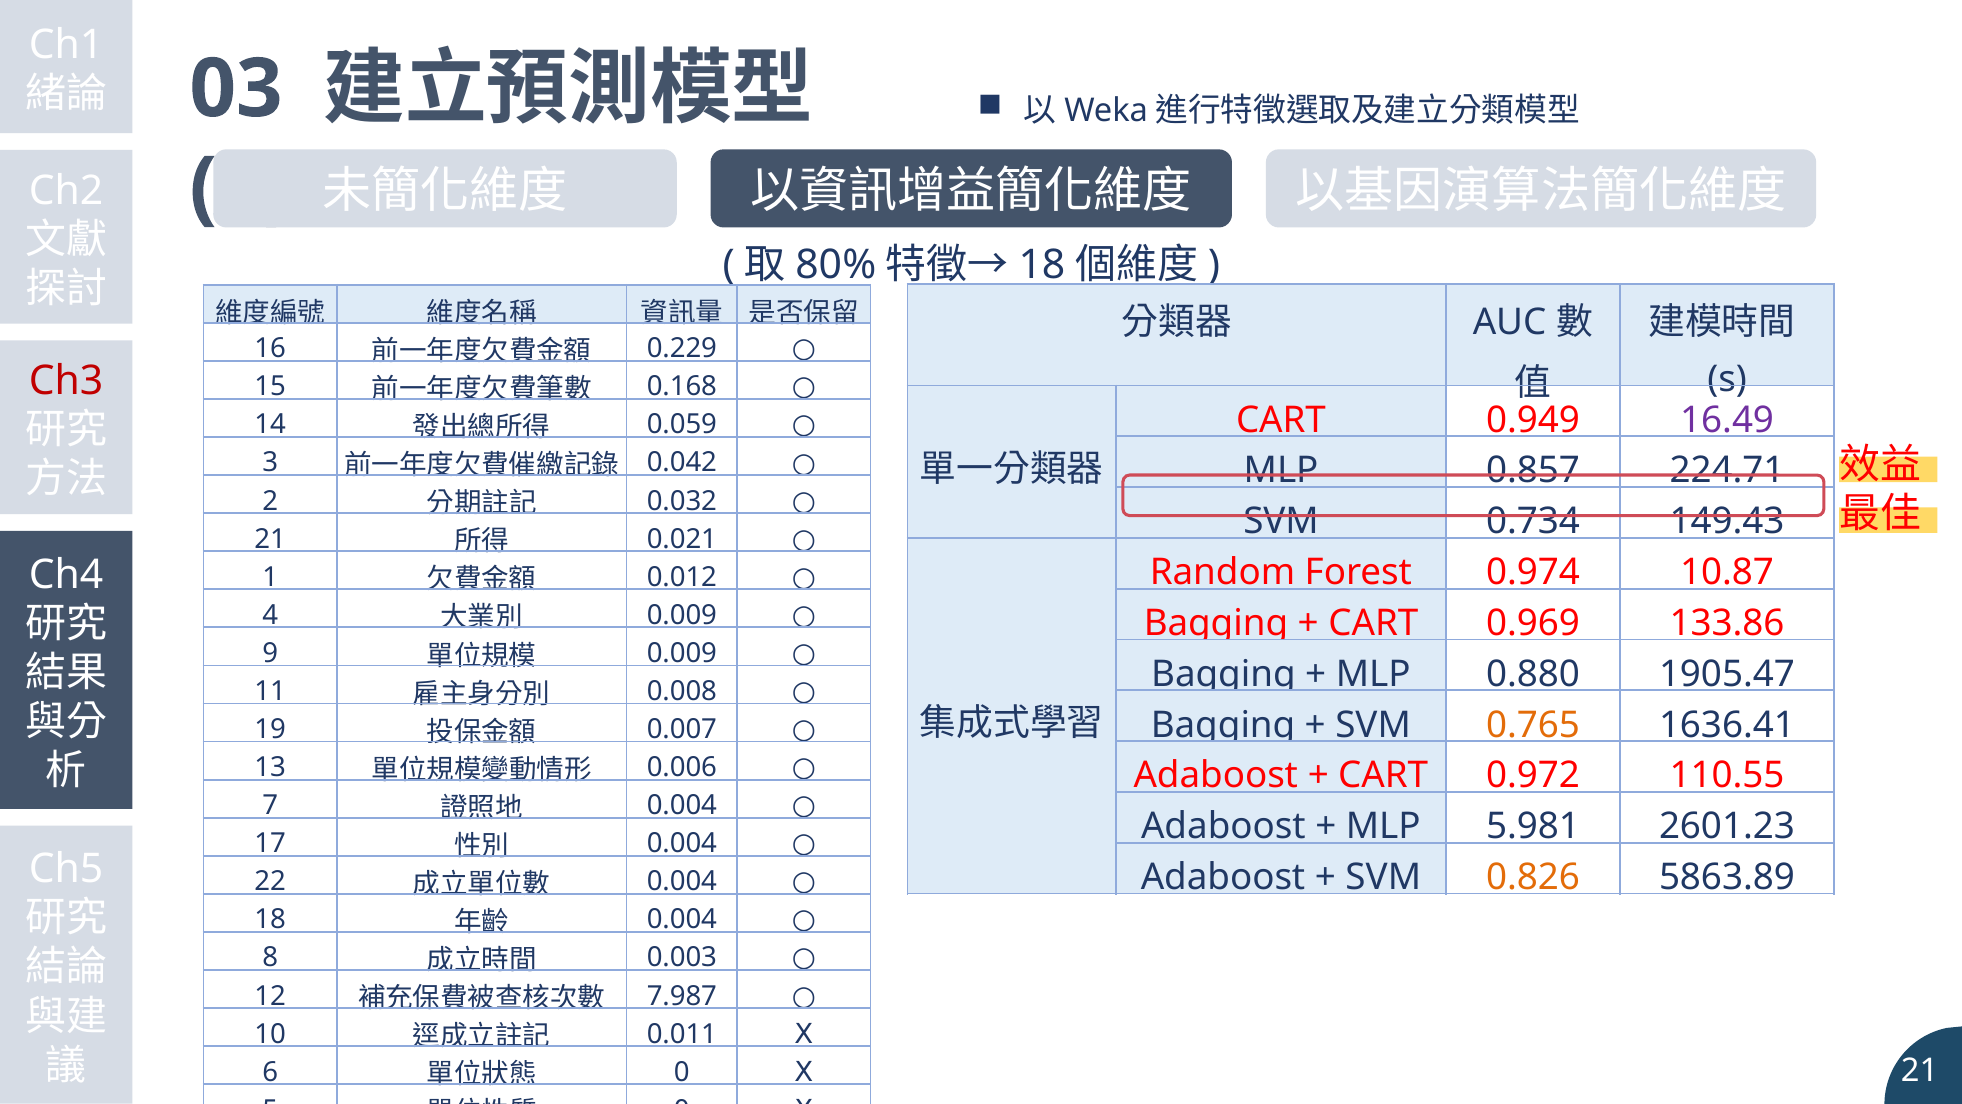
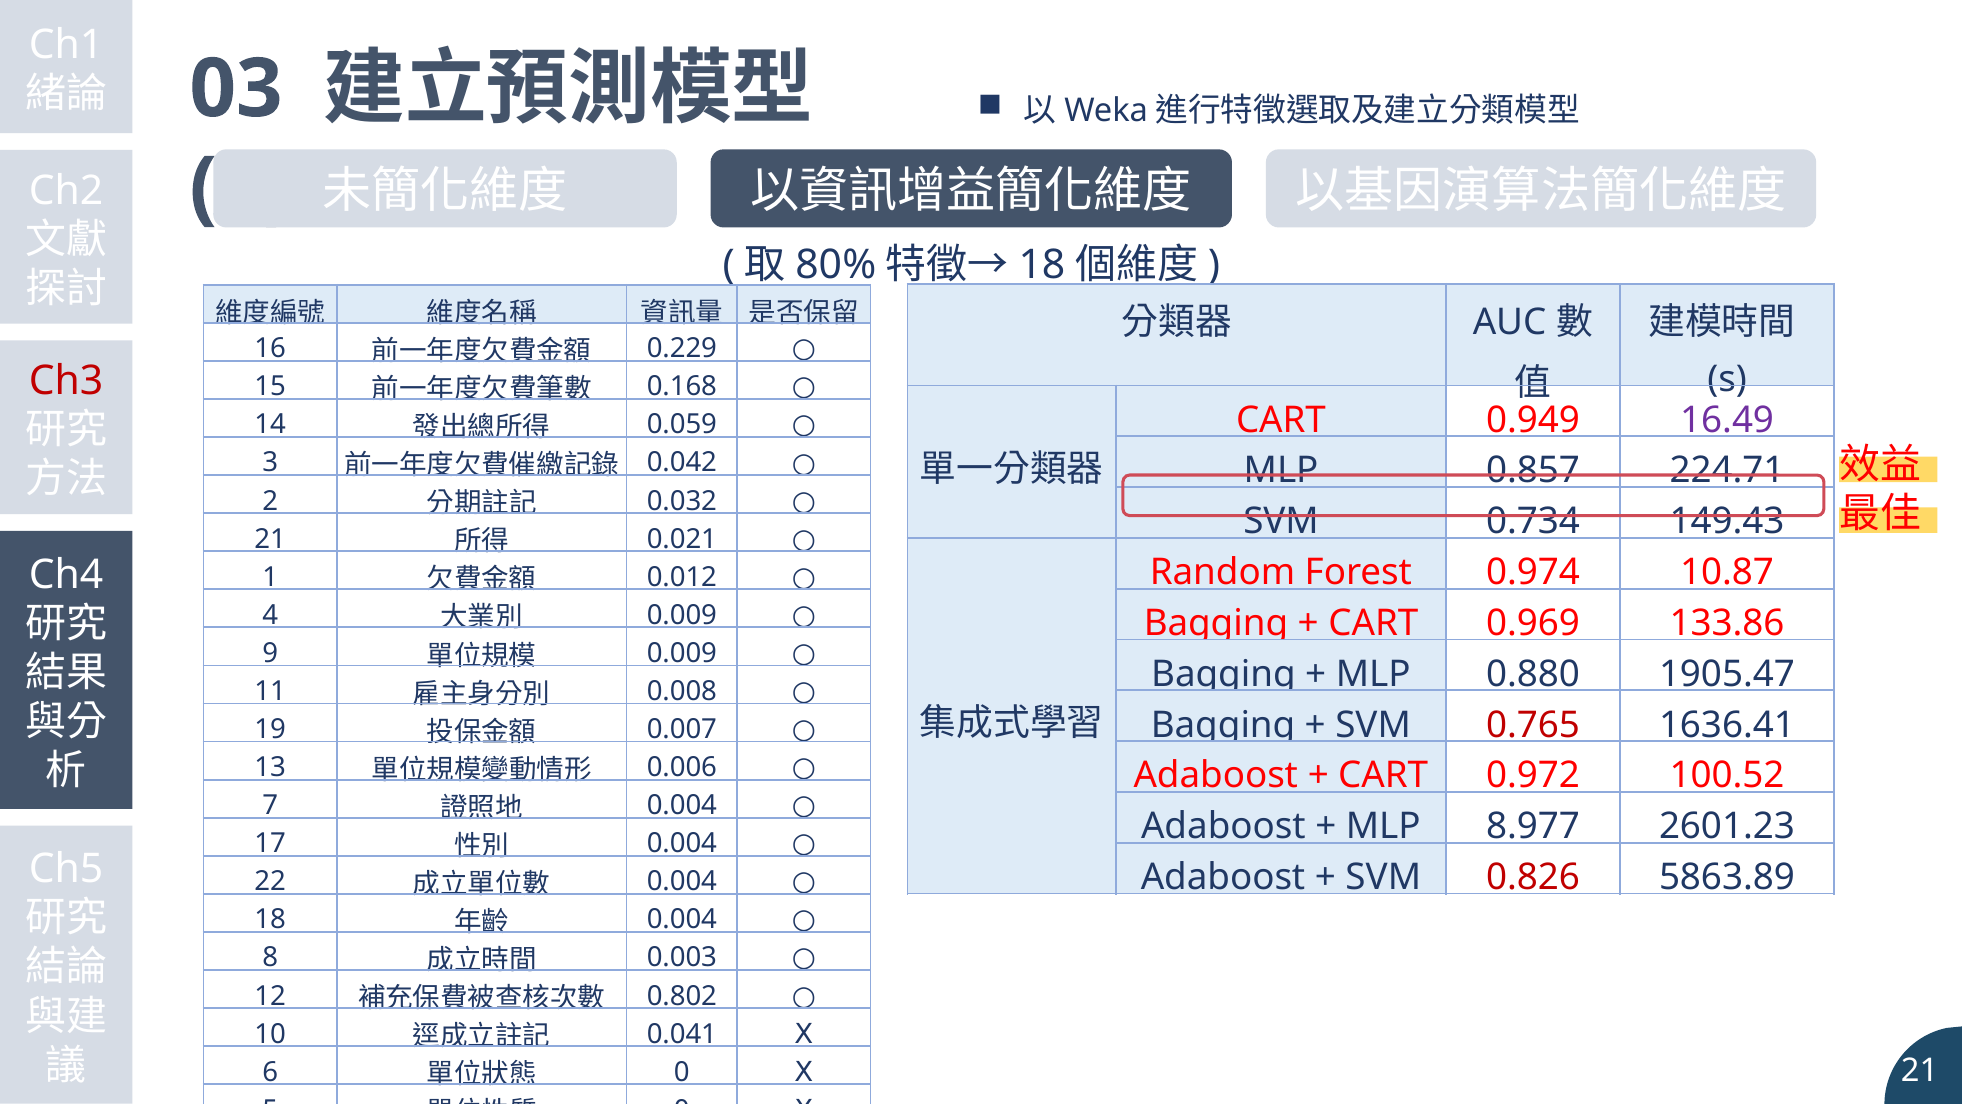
0.765 colour: orange -> red
110.55: 110.55 -> 100.52
5.981: 5.981 -> 8.977
0.826 colour: orange -> red
7.987: 7.987 -> 0.802
0.011: 0.011 -> 0.041
